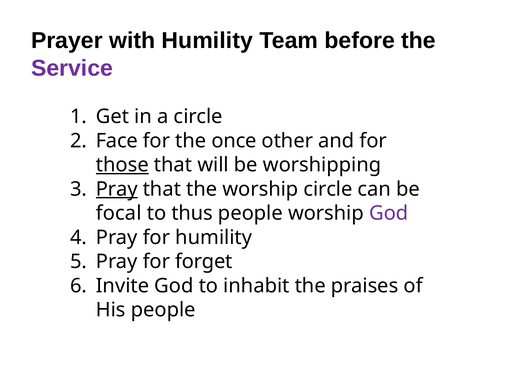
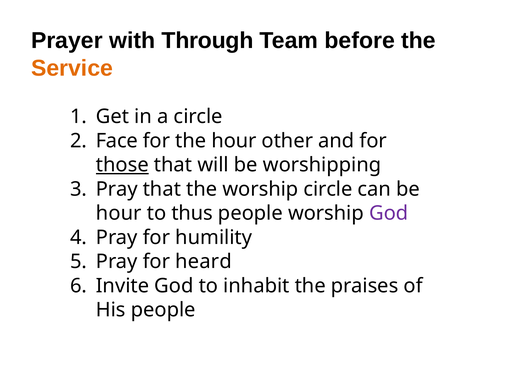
with Humility: Humility -> Through
Service colour: purple -> orange
the once: once -> hour
Pray at (117, 189) underline: present -> none
focal at (119, 214): focal -> hour
forget: forget -> heard
